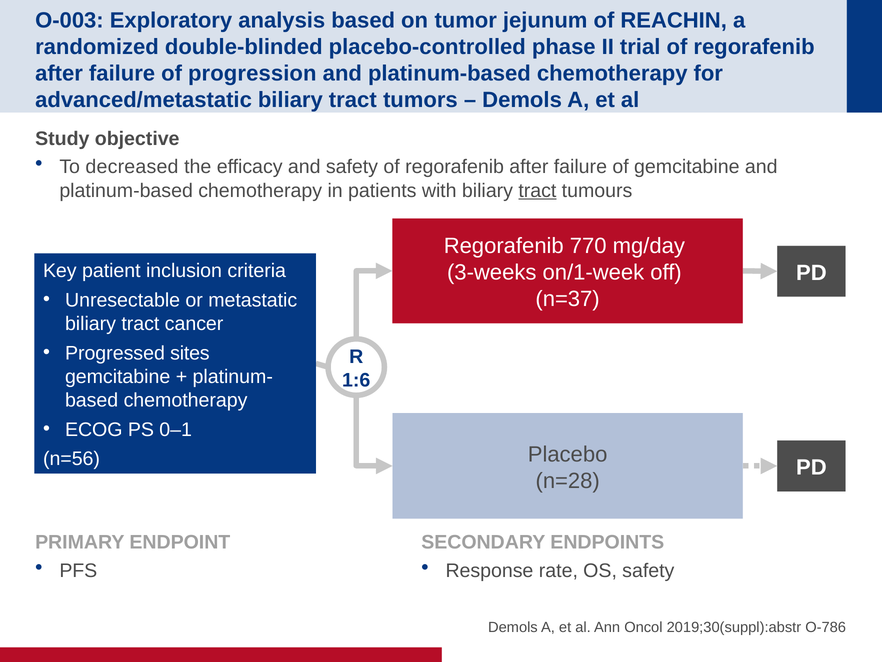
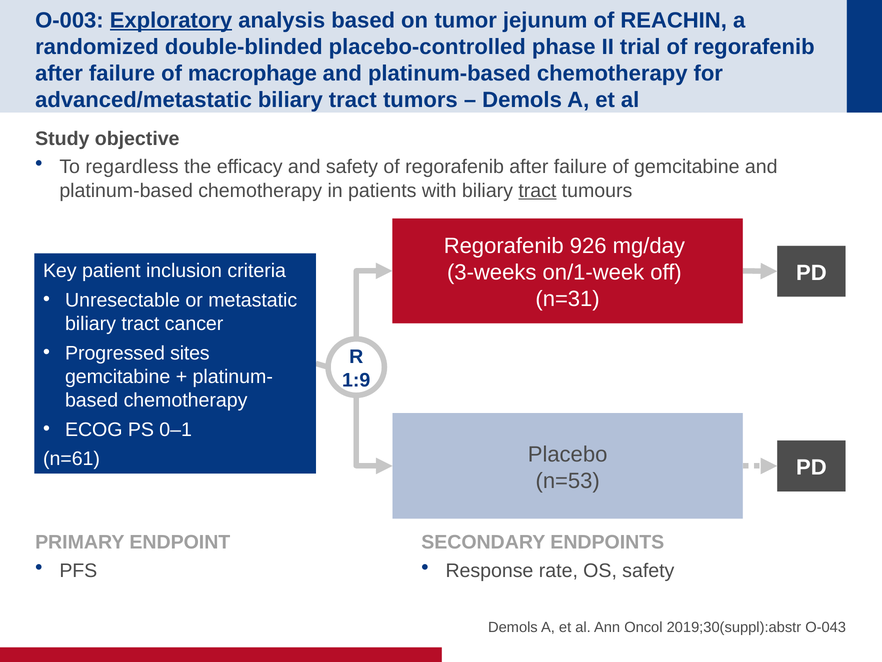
Exploratory underline: none -> present
progression: progression -> macrophage
decreased: decreased -> regardless
770: 770 -> 926
n=37: n=37 -> n=31
1:6: 1:6 -> 1:9
n=56: n=56 -> n=61
n=28: n=28 -> n=53
O-786: O-786 -> O-043
